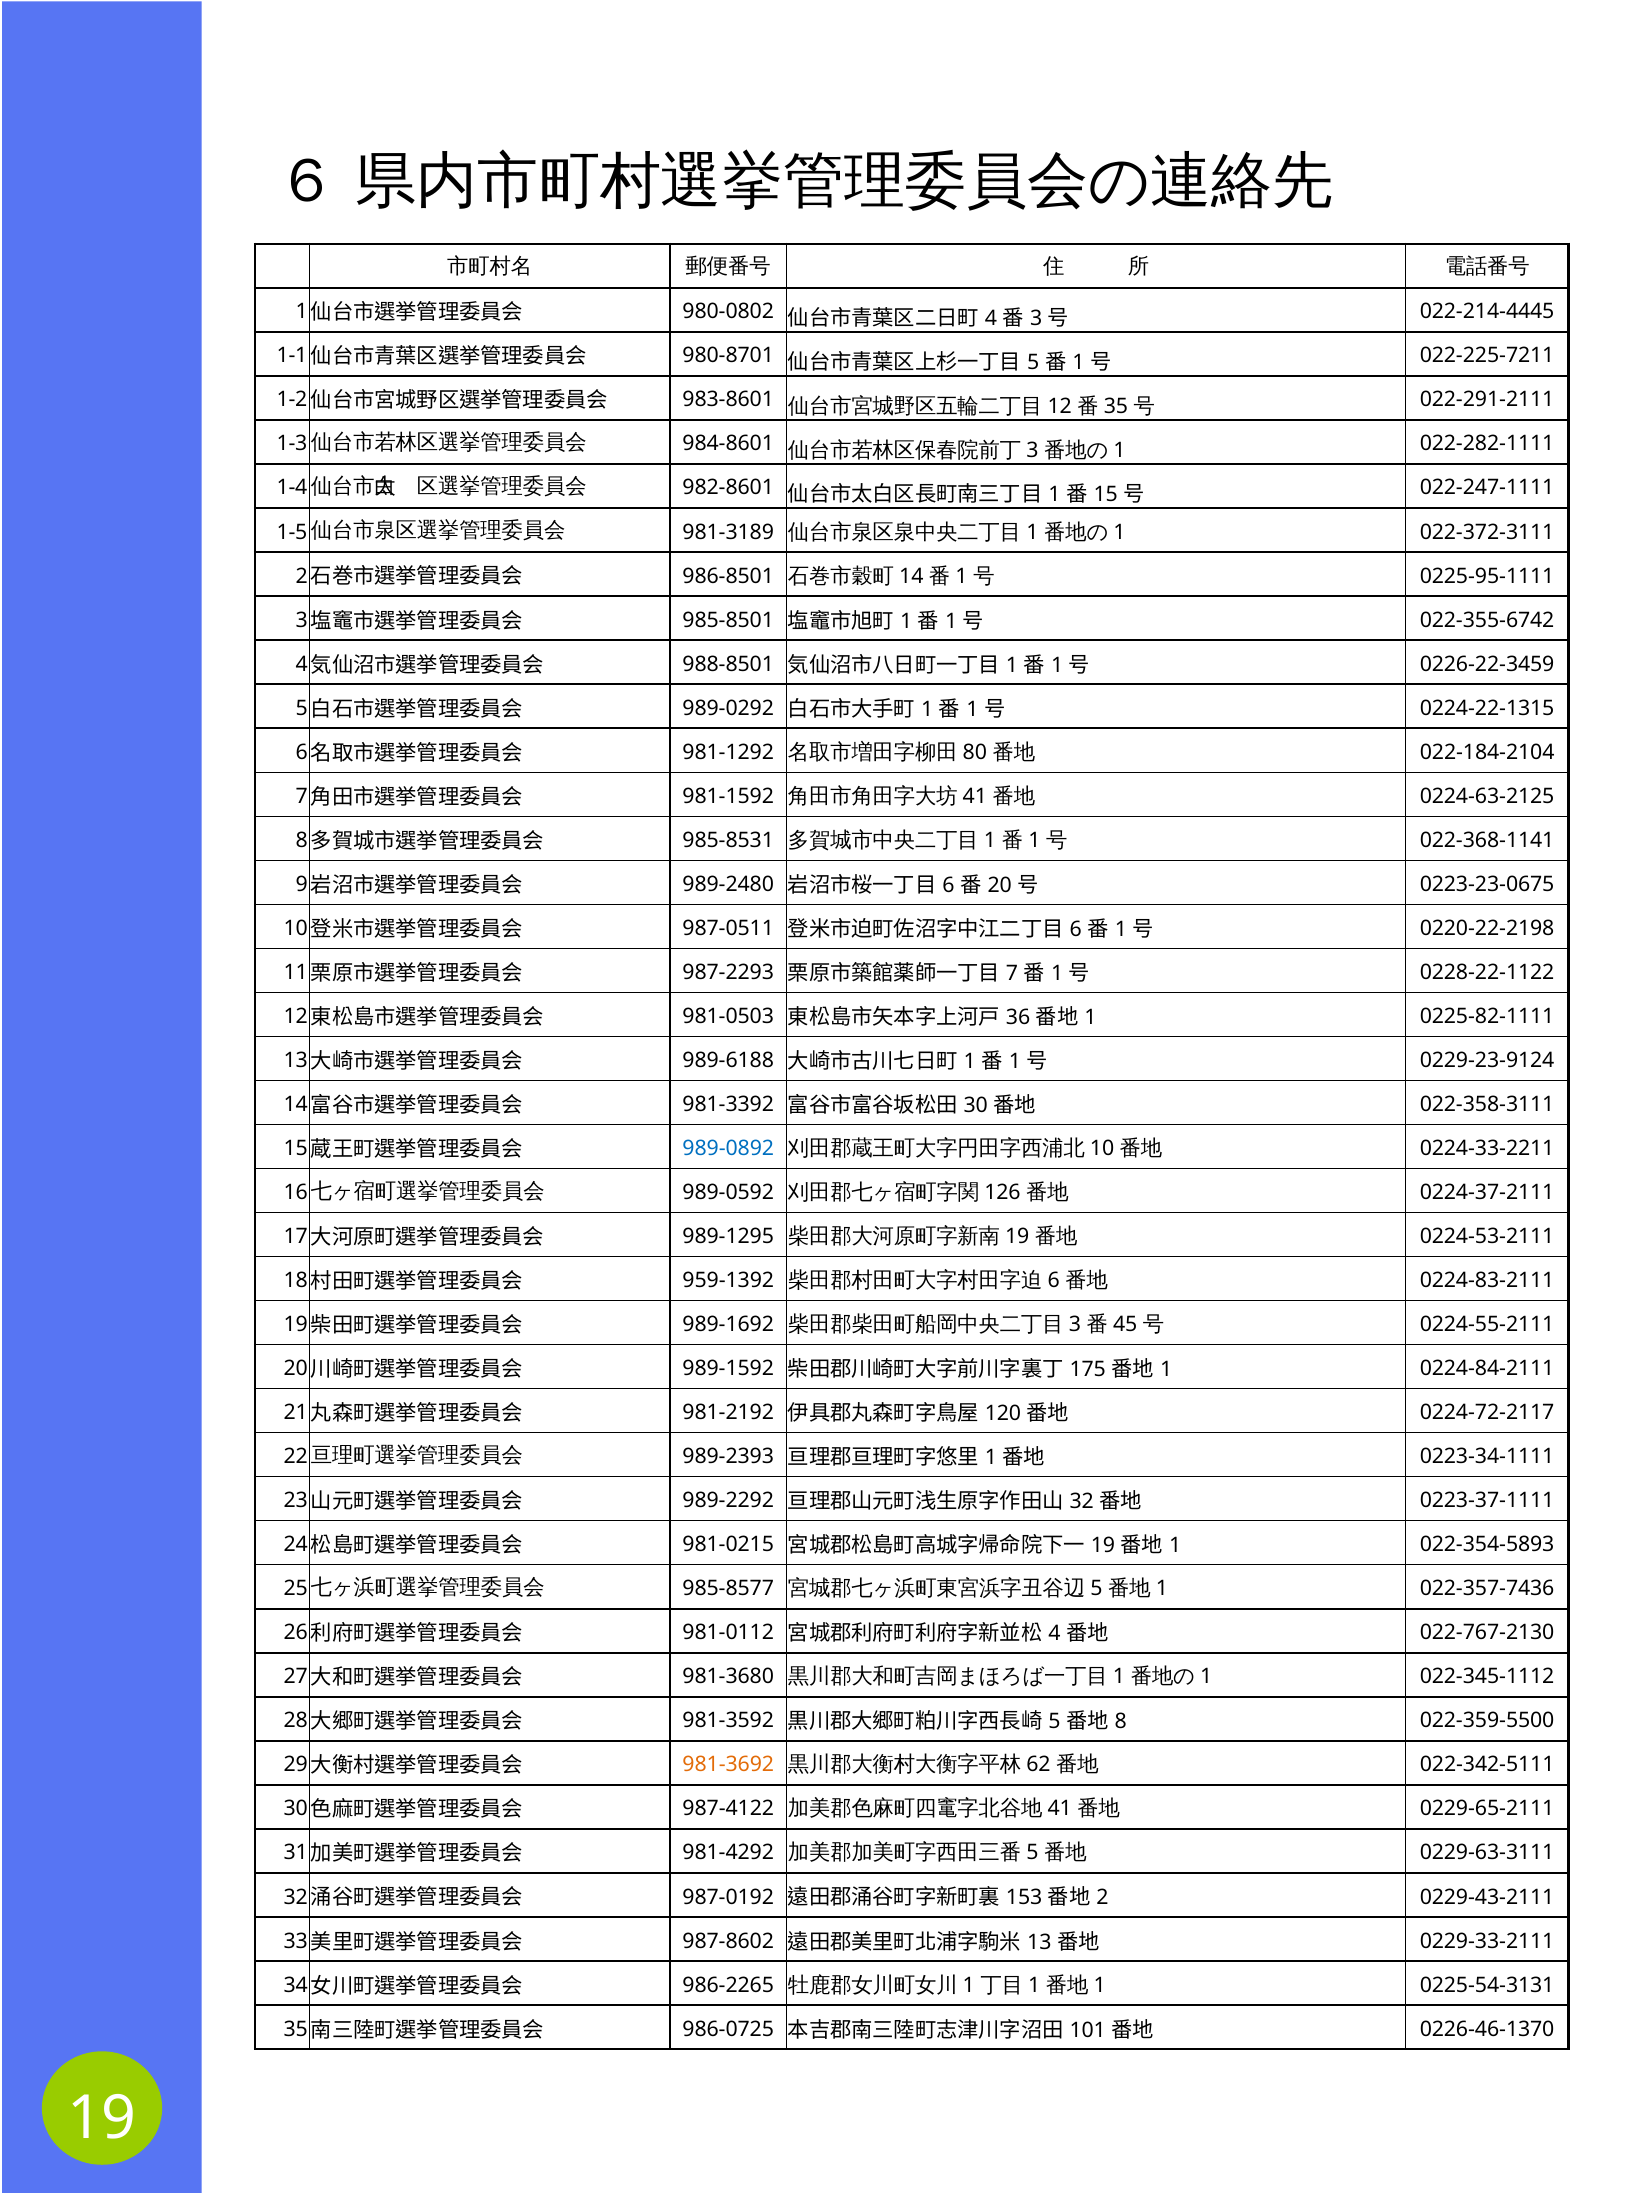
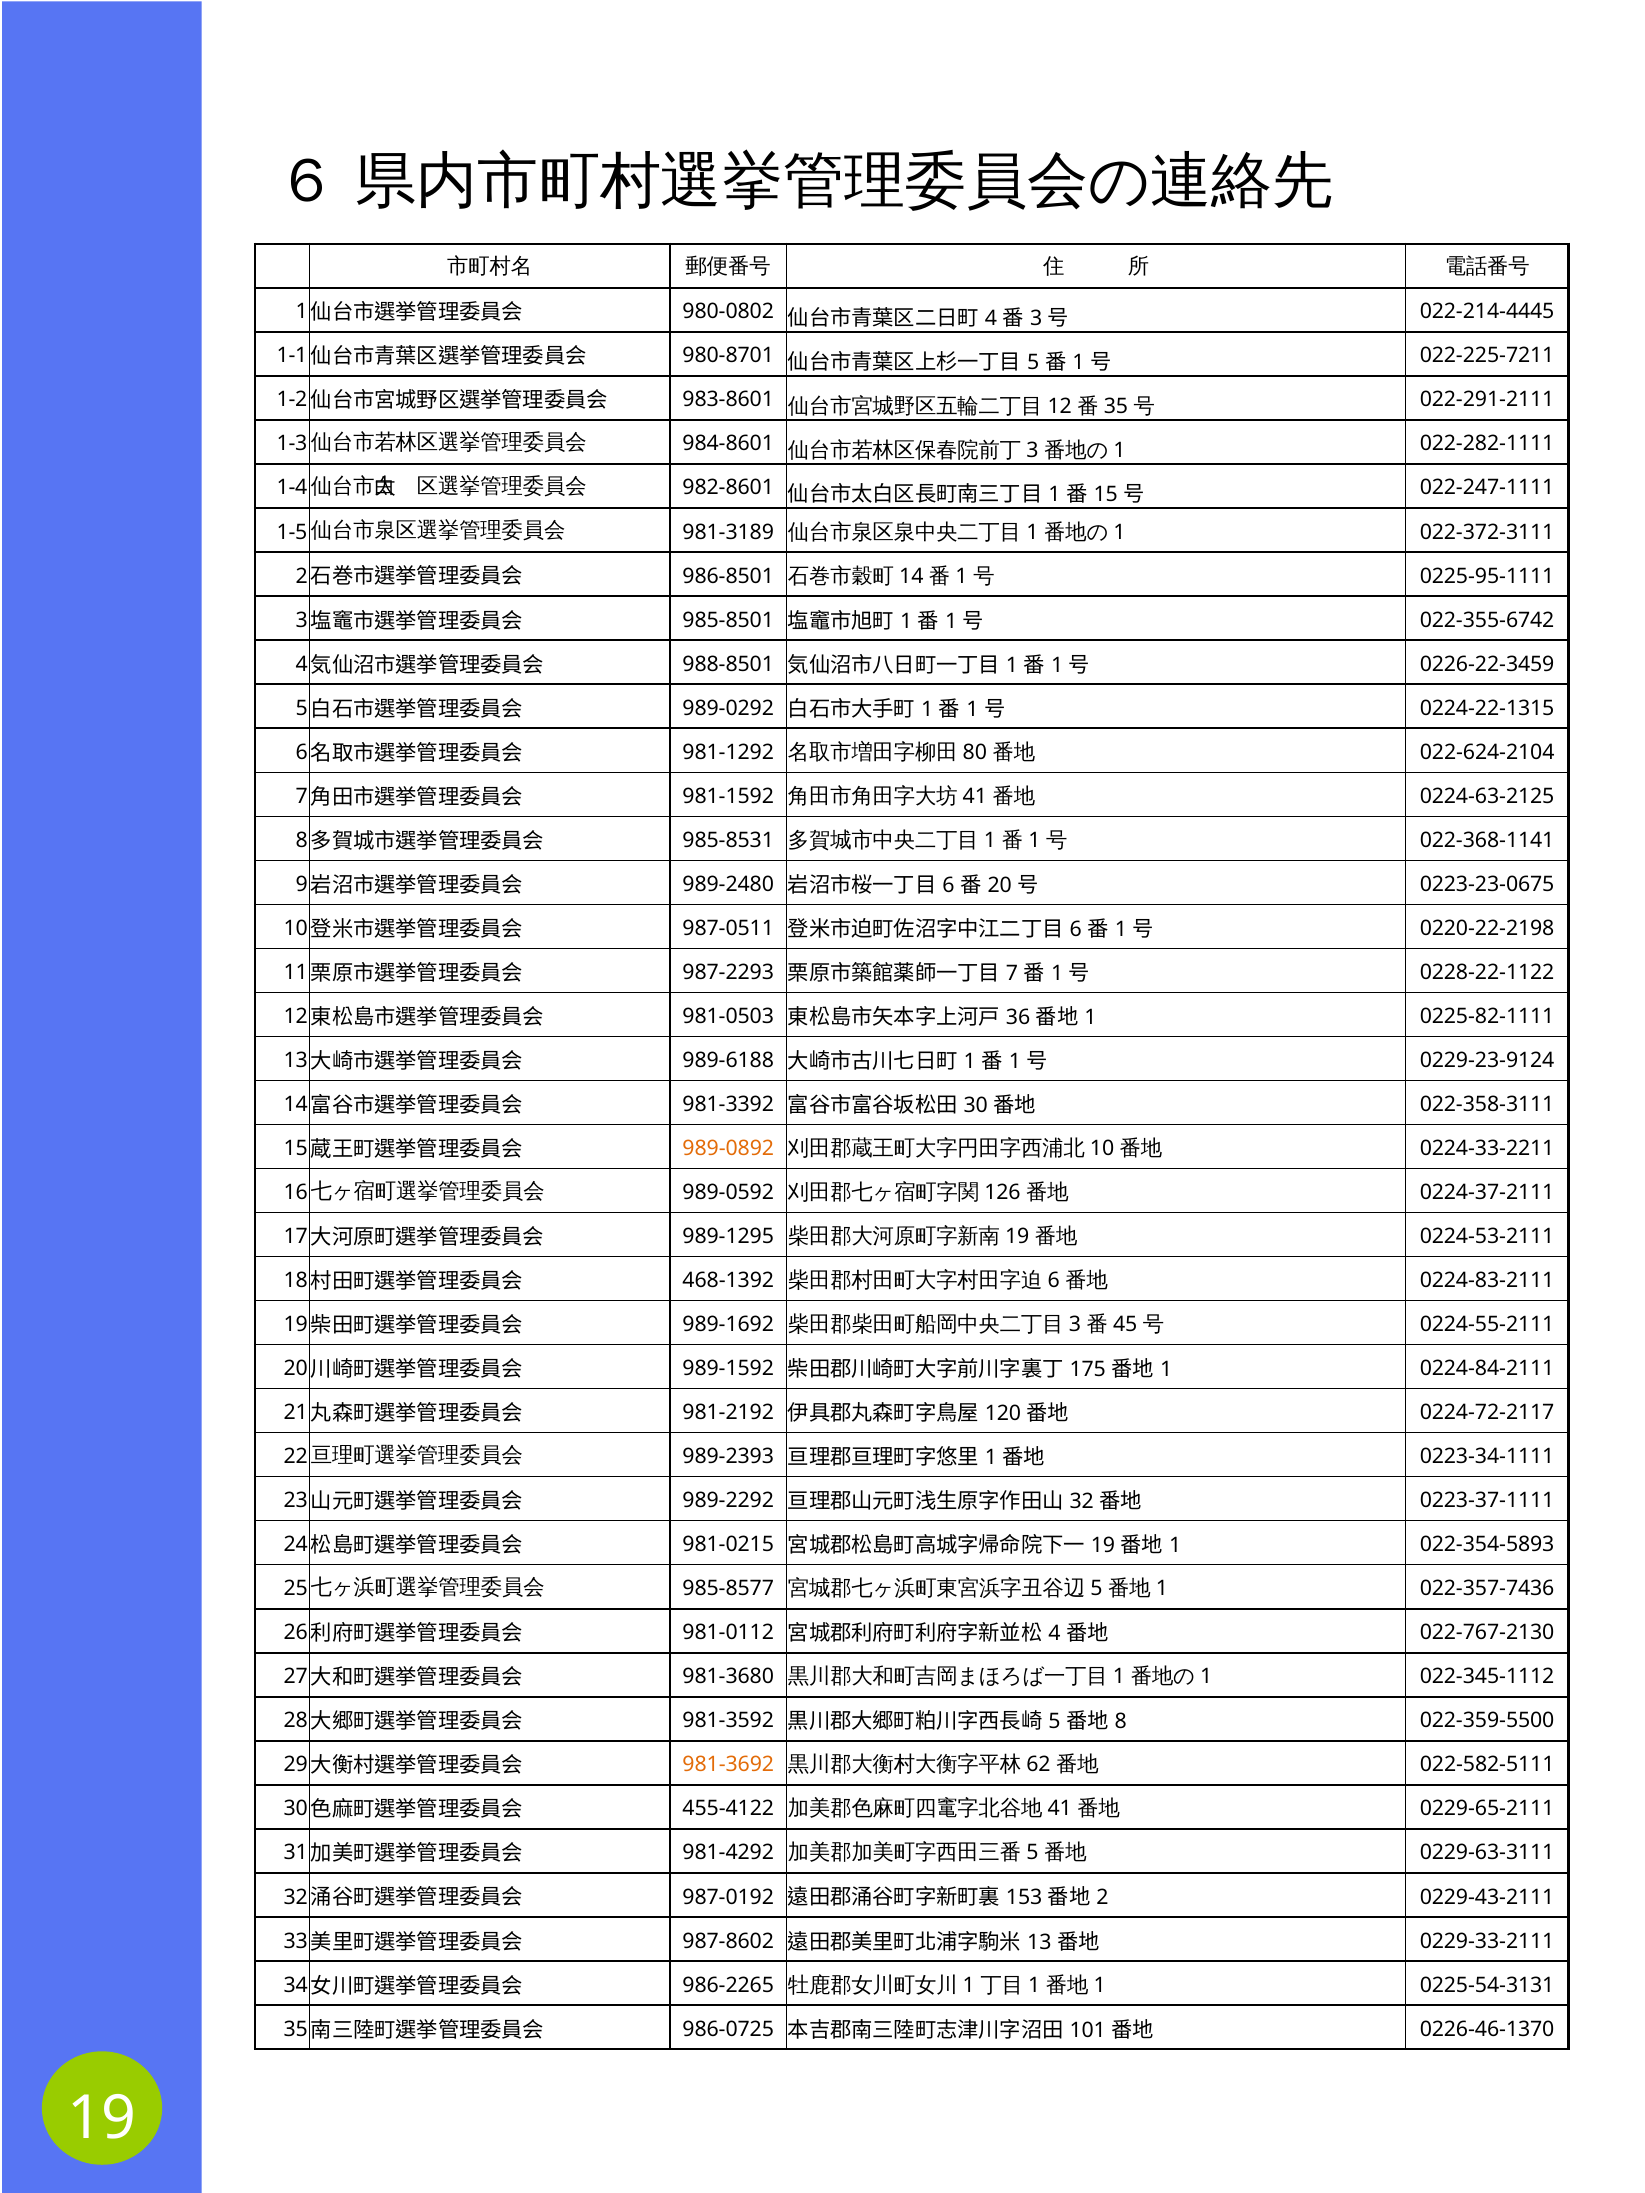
022-184-2104: 022-184-2104 -> 022-624-2104
989-0892 colour: blue -> orange
959-1392: 959-1392 -> 468-1392
022-342-5111: 022-342-5111 -> 022-582-5111
987-4122: 987-4122 -> 455-4122
